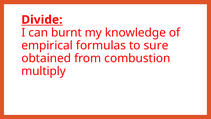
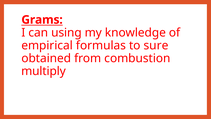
Divide: Divide -> Grams
burnt: burnt -> using
